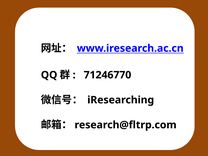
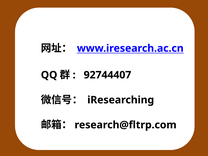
71246770: 71246770 -> 92744407
